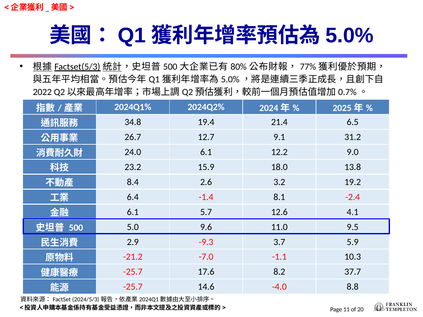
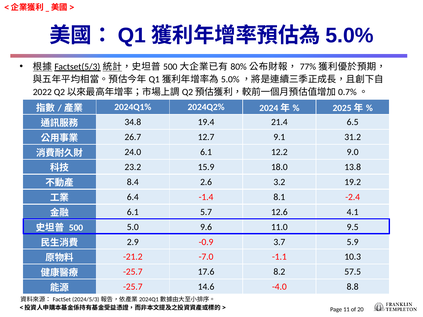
-9.3: -9.3 -> -0.9
37.7: 37.7 -> 57.5
